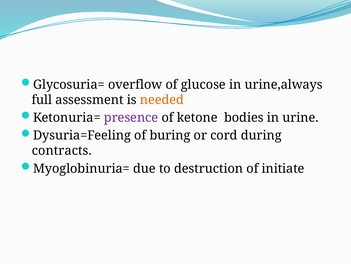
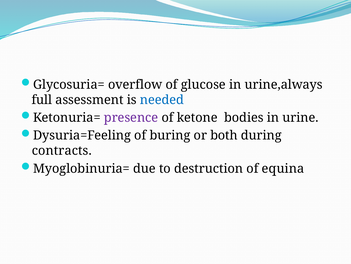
needed colour: orange -> blue
cord: cord -> both
initiate: initiate -> equina
